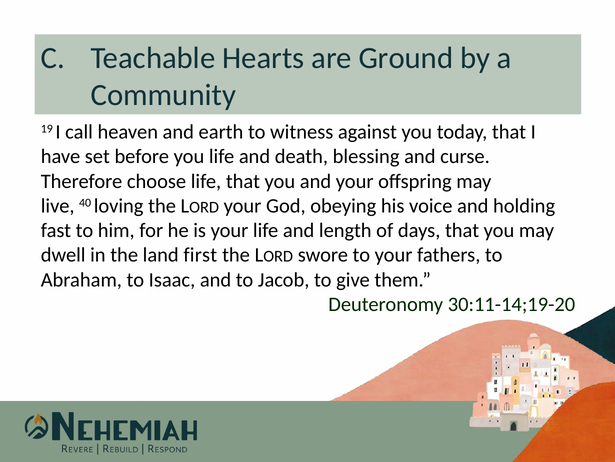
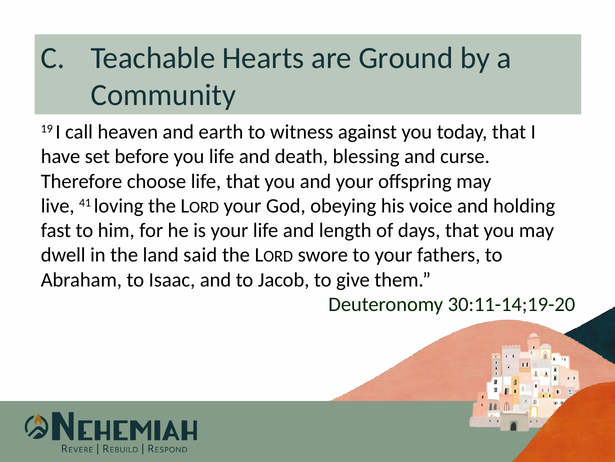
40: 40 -> 41
first: first -> said
